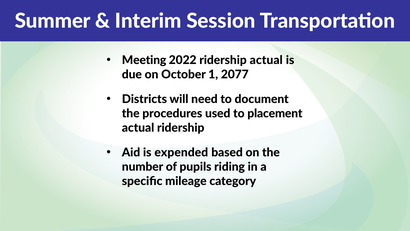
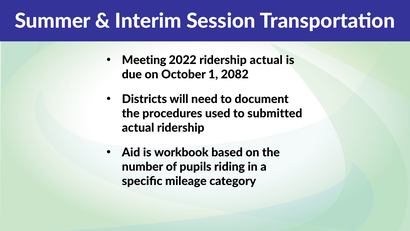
2077: 2077 -> 2082
placement: placement -> submitted
expended: expended -> workbook
